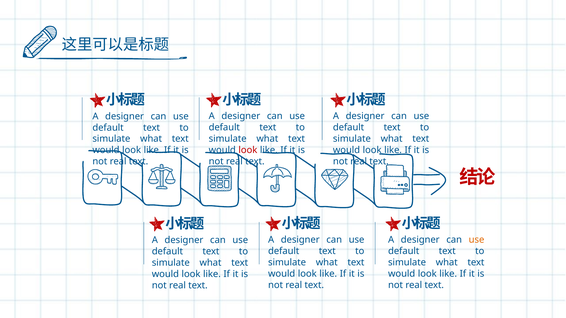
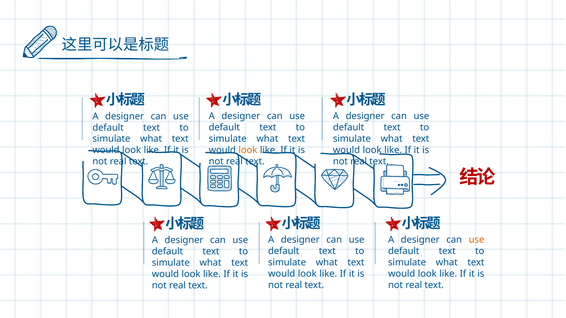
look at (248, 150) colour: red -> orange
